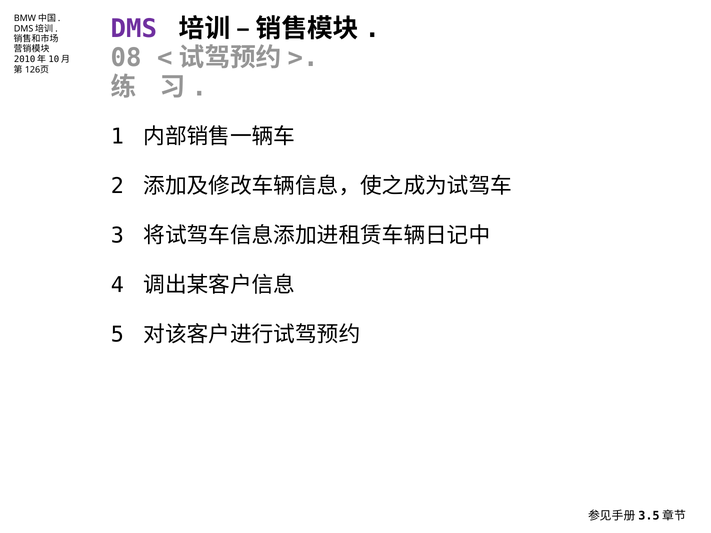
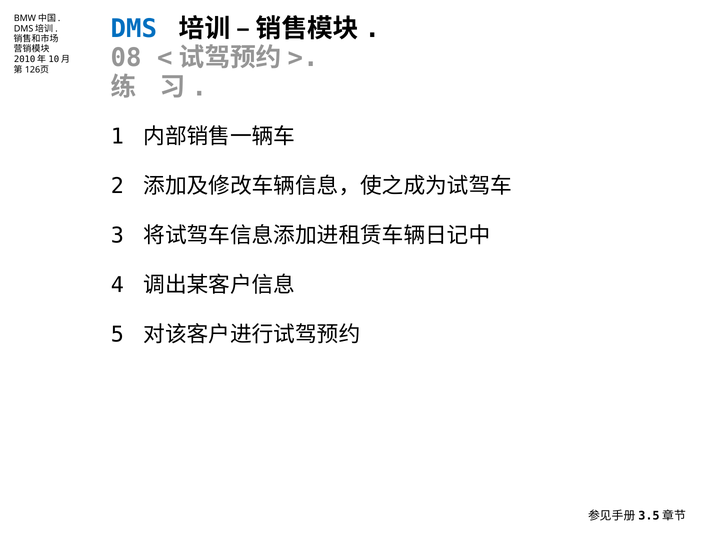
DMS colour: purple -> blue
